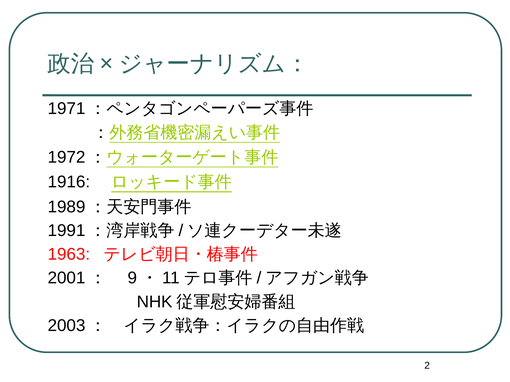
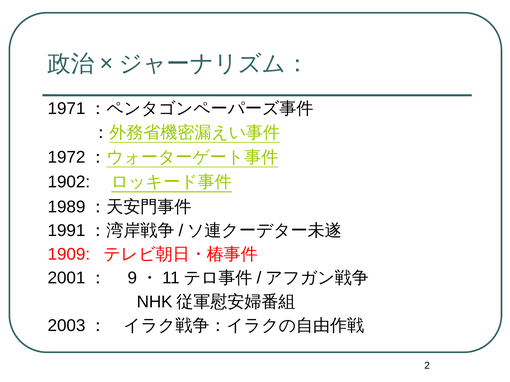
1916: 1916 -> 1902
1963: 1963 -> 1909
